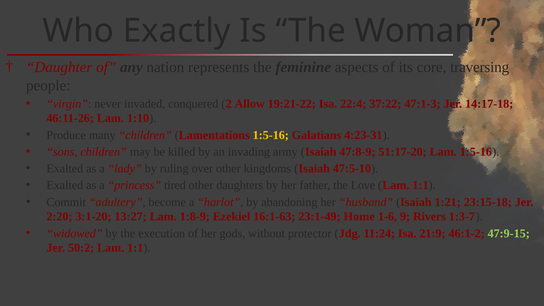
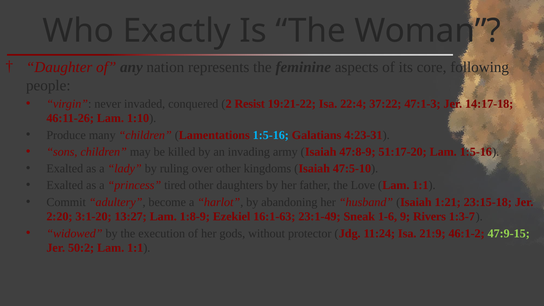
traversing: traversing -> following
Allow: Allow -> Resist
1:5-16 at (271, 135) colour: yellow -> light blue
Home: Home -> Sneak
